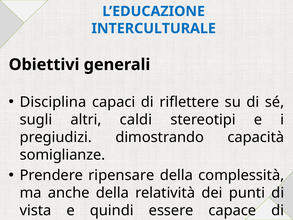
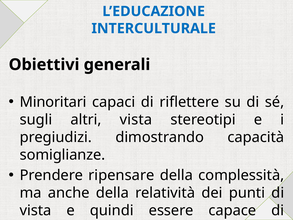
Disciplina: Disciplina -> Minoritari
altri caldi: caldi -> vista
